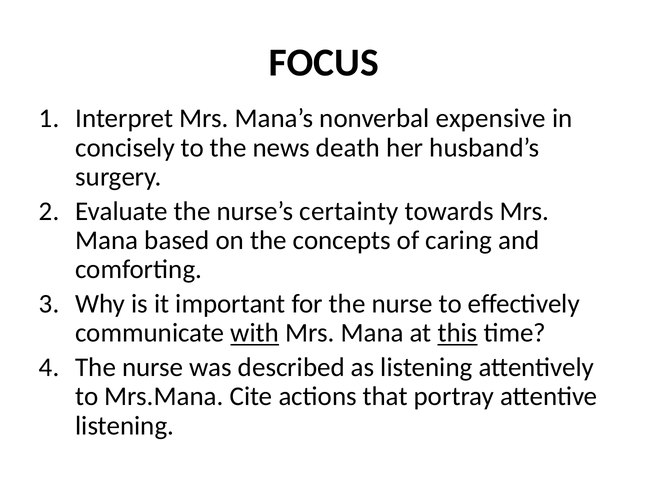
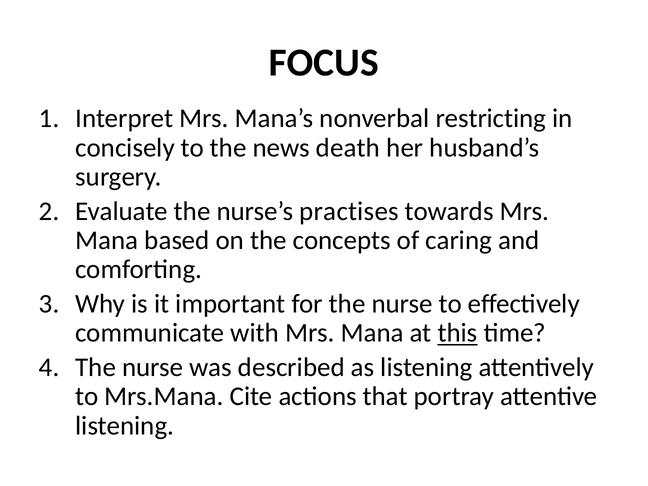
expensive: expensive -> restricting
certainty: certainty -> practises
with underline: present -> none
